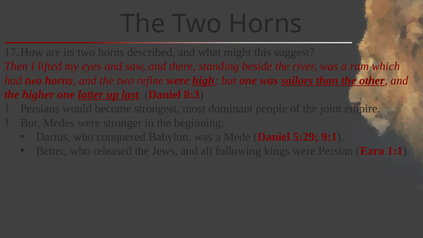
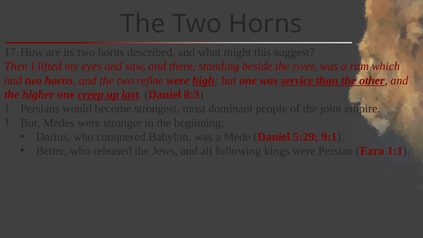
sailors: sailors -> service
latter: latter -> creep
